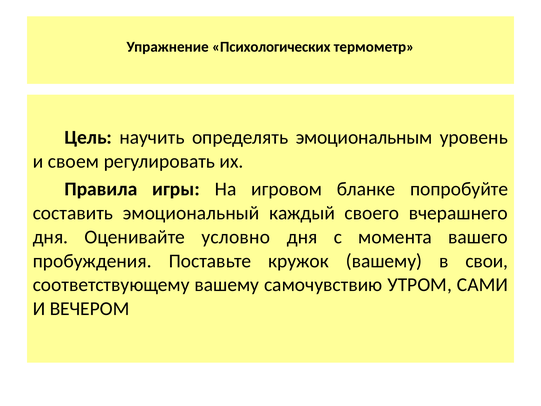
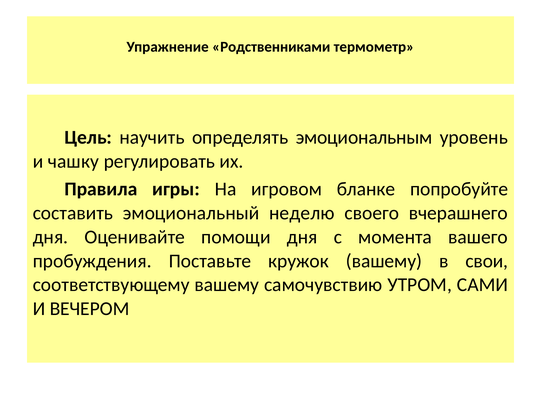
Психологических: Психологических -> Родственниками
своем: своем -> чашку
каждый: каждый -> неделю
условно: условно -> помощи
